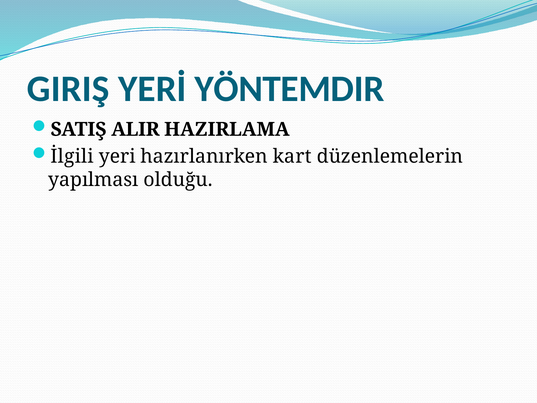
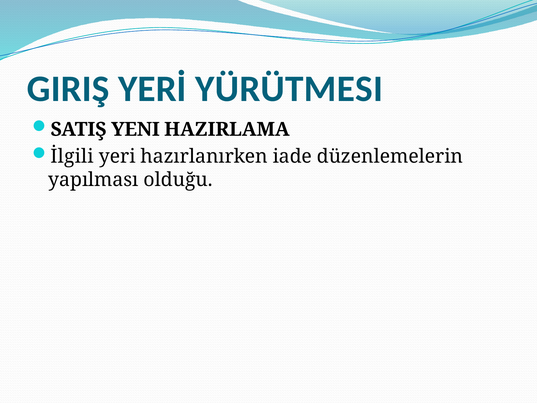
YÖNTEMDIR: YÖNTEMDIR -> YÜRÜTMESI
ALIR: ALIR -> YENI
kart: kart -> iade
